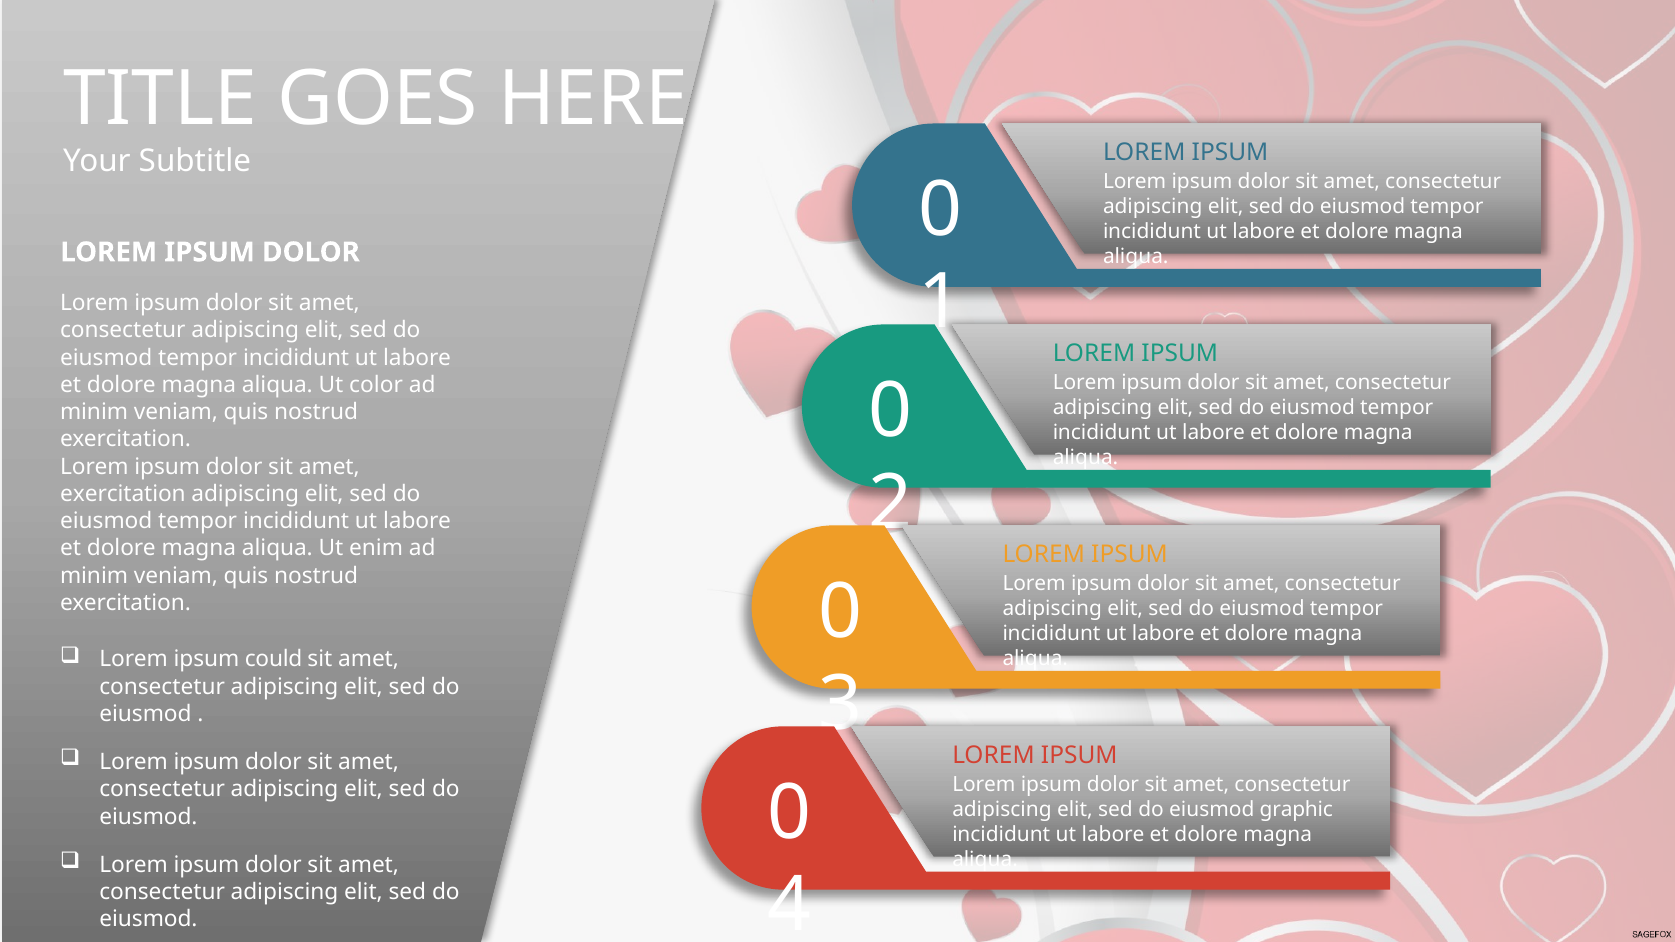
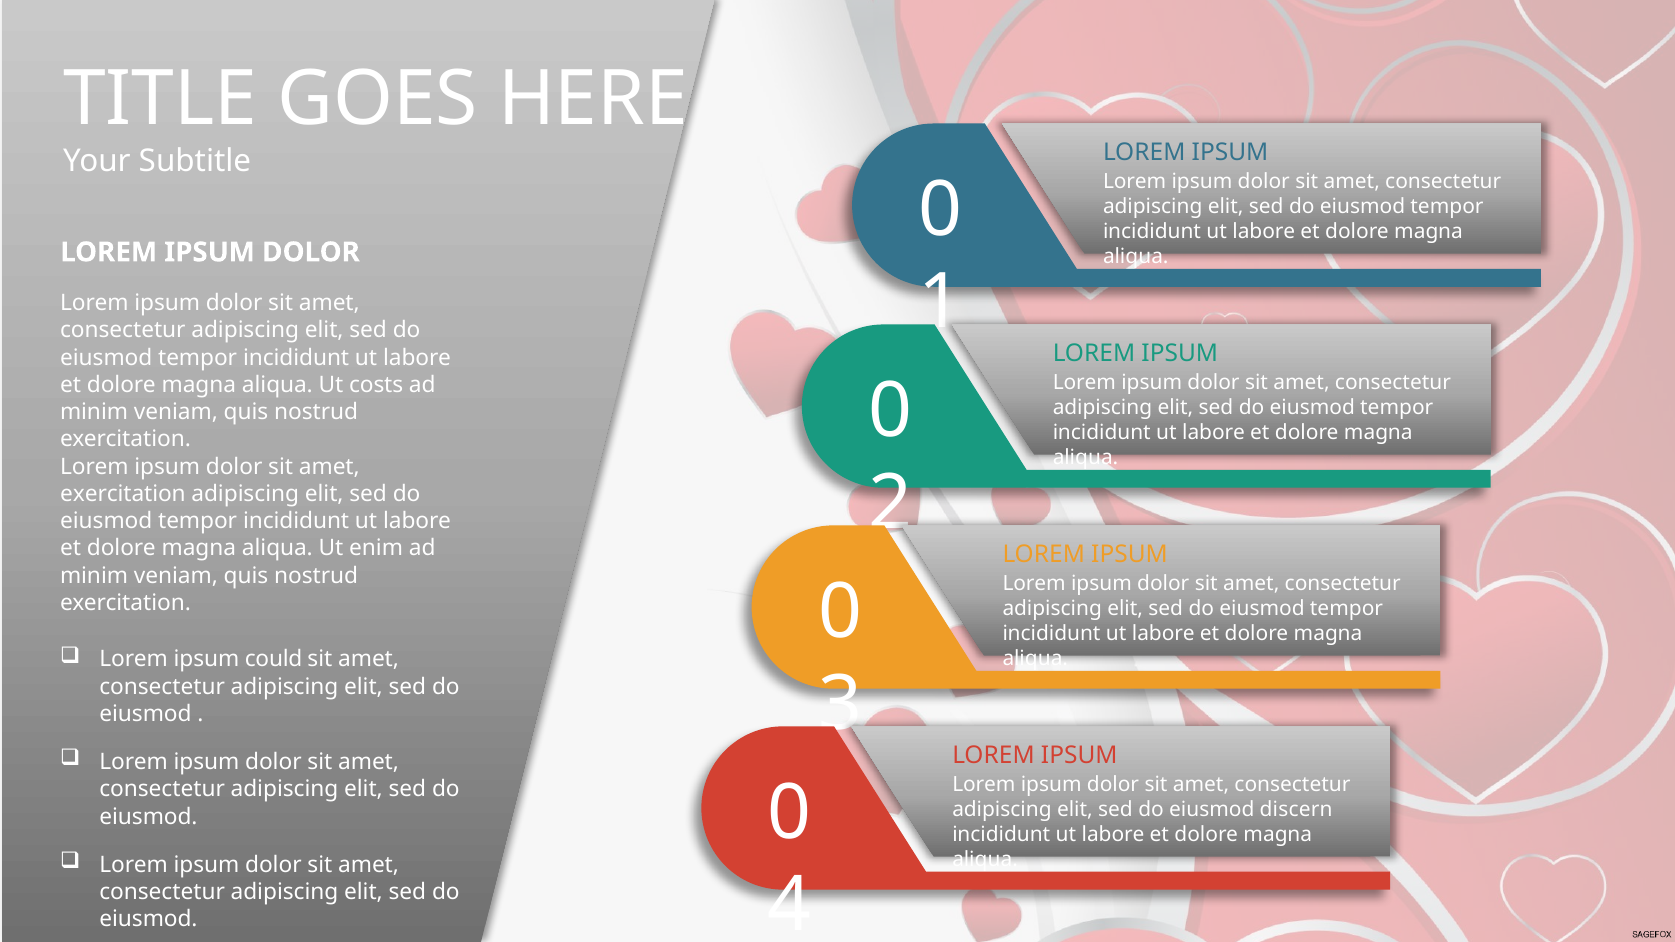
color: color -> costs
graphic: graphic -> discern
